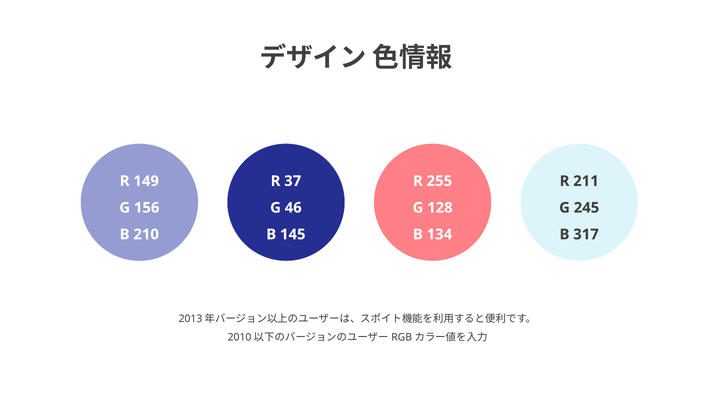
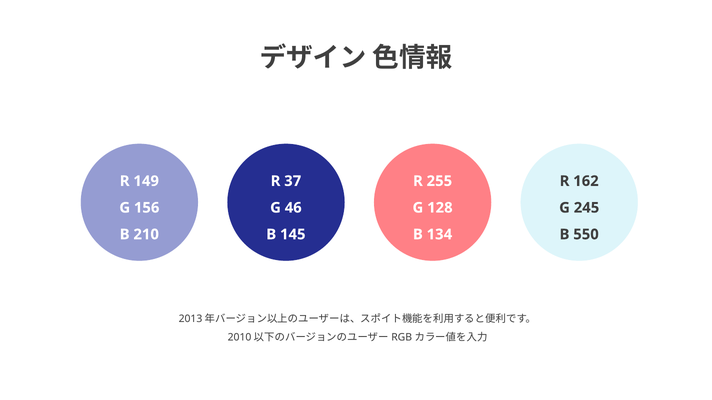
211: 211 -> 162
317: 317 -> 550
